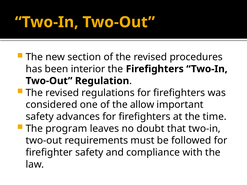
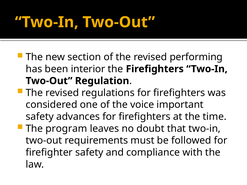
procedures: procedures -> performing
allow: allow -> voice
